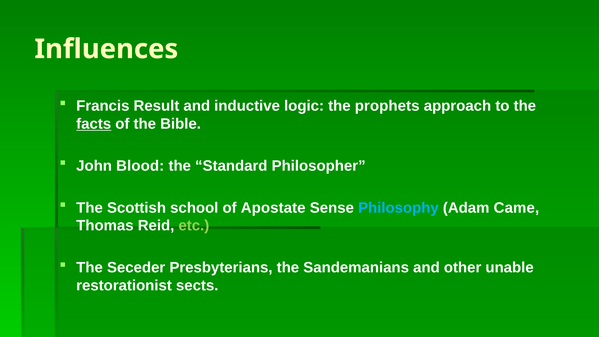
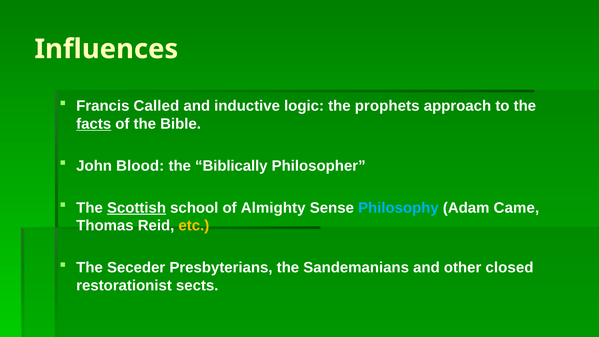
Result: Result -> Called
Standard: Standard -> Biblically
Scottish underline: none -> present
Apostate: Apostate -> Almighty
etc colour: light green -> yellow
unable: unable -> closed
